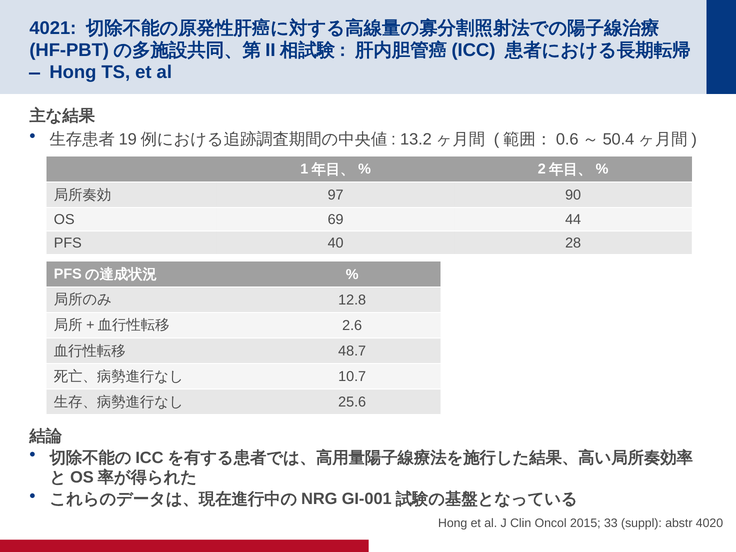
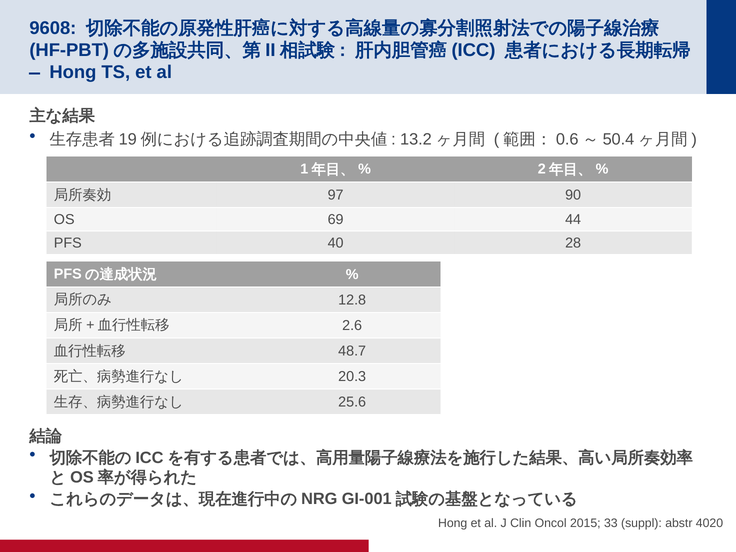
4021: 4021 -> 9608
10.7: 10.7 -> 20.3
